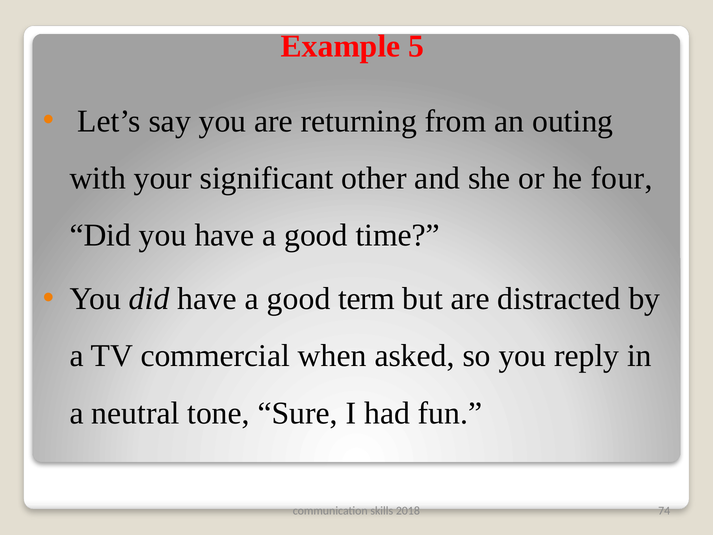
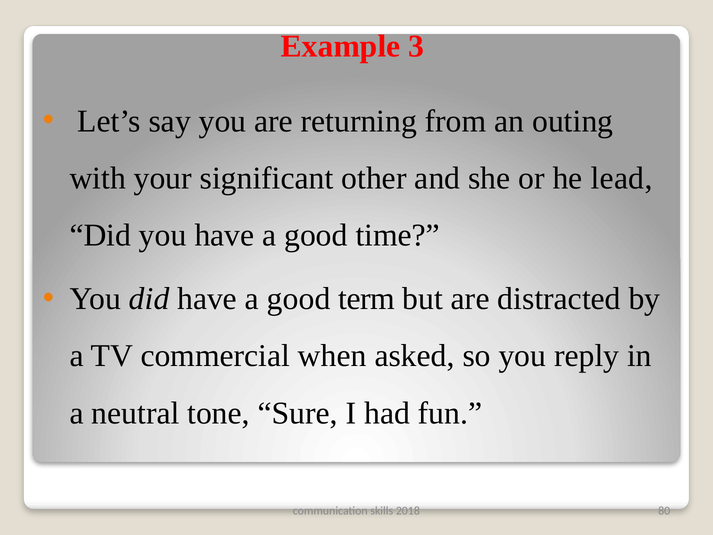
5: 5 -> 3
four: four -> lead
74: 74 -> 80
